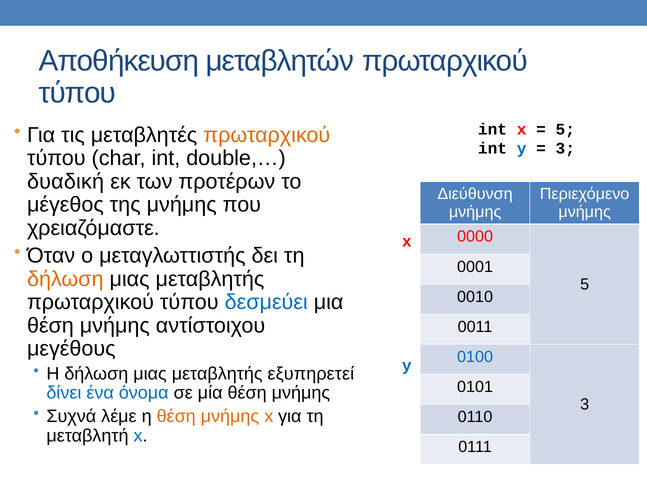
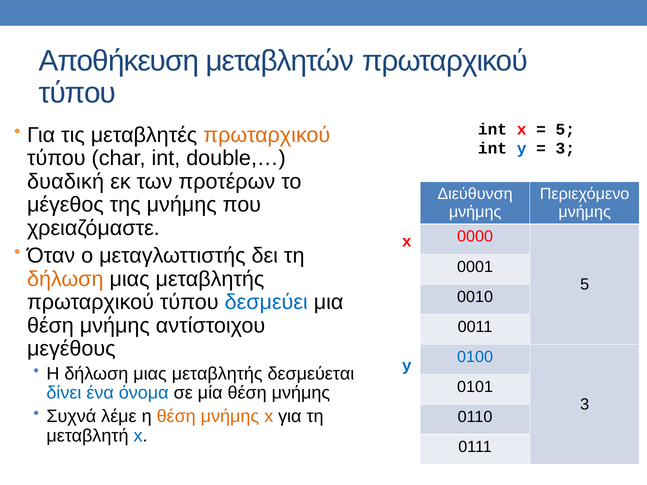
εξυπηρετεί: εξυπηρετεί -> δεσμεύεται
